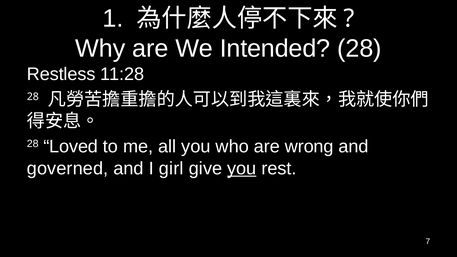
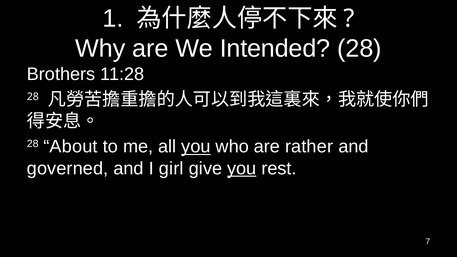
Restless: Restless -> Brothers
Loved: Loved -> About
you at (196, 147) underline: none -> present
wrong: wrong -> rather
